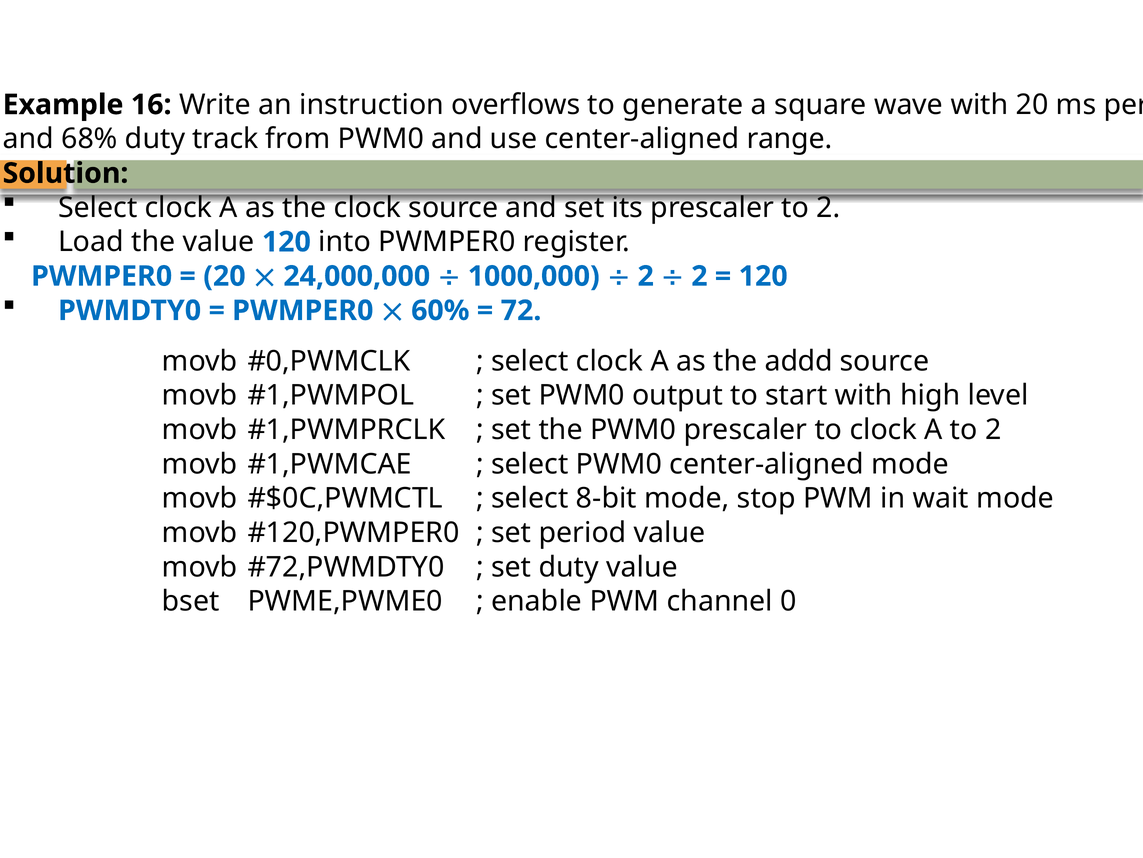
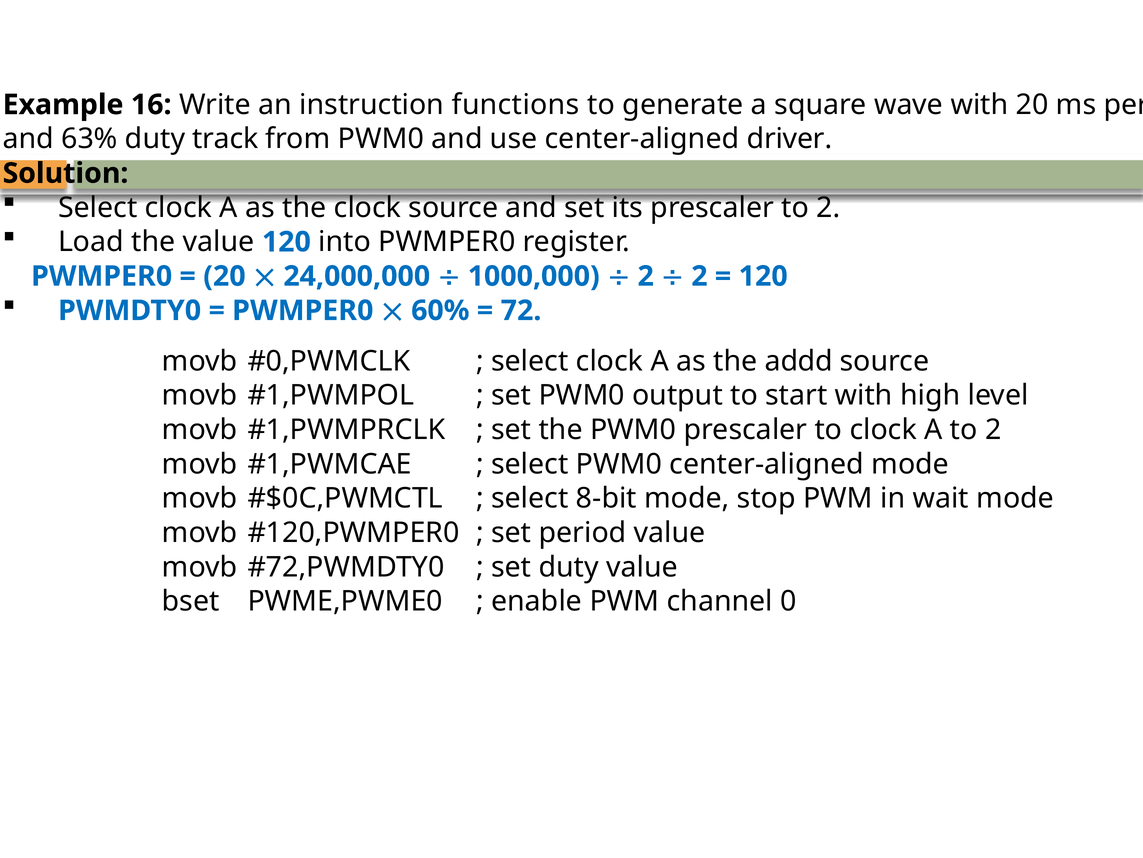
overflows: overflows -> functions
68%: 68% -> 63%
range: range -> driver
